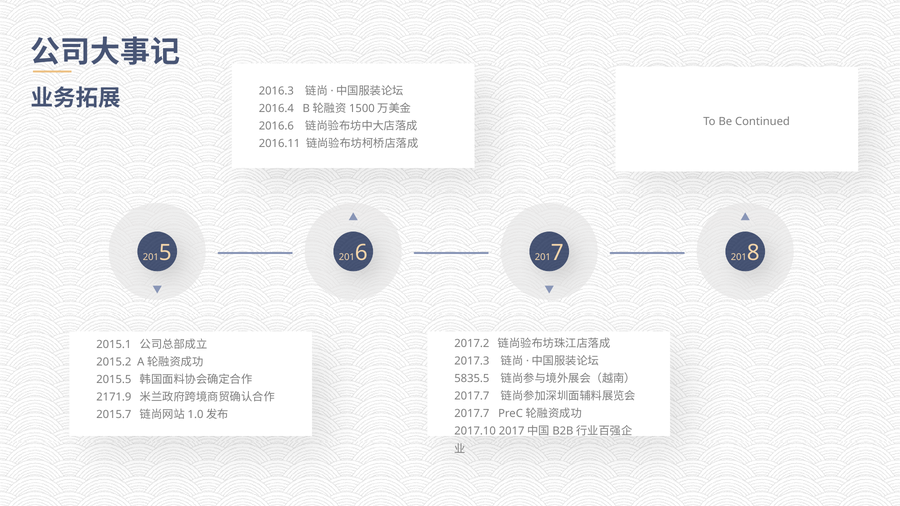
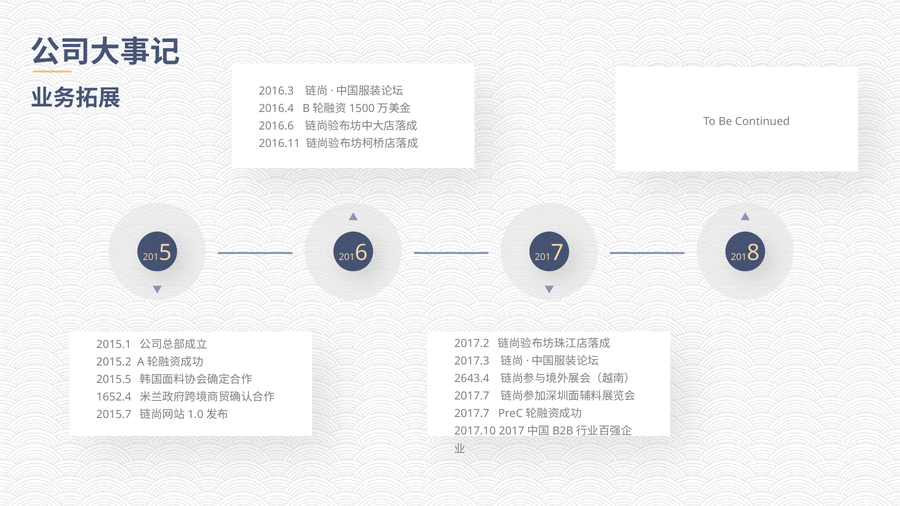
5835.5: 5835.5 -> 2643.4
2171.9: 2171.9 -> 1652.4
